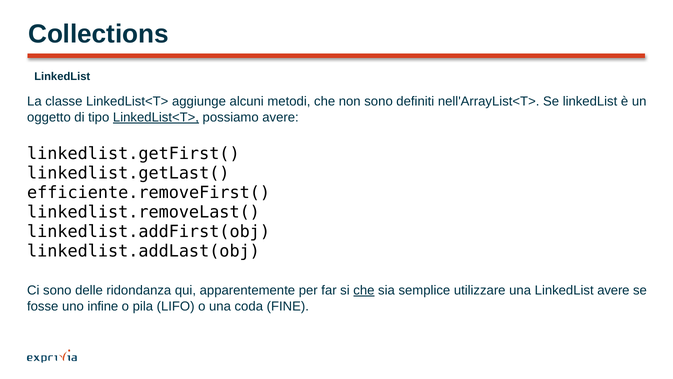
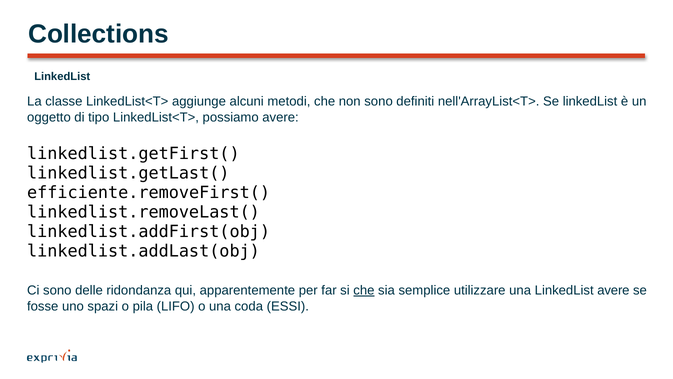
LinkedList<T> at (156, 117) underline: present -> none
infine: infine -> spazi
FINE: FINE -> ESSI
